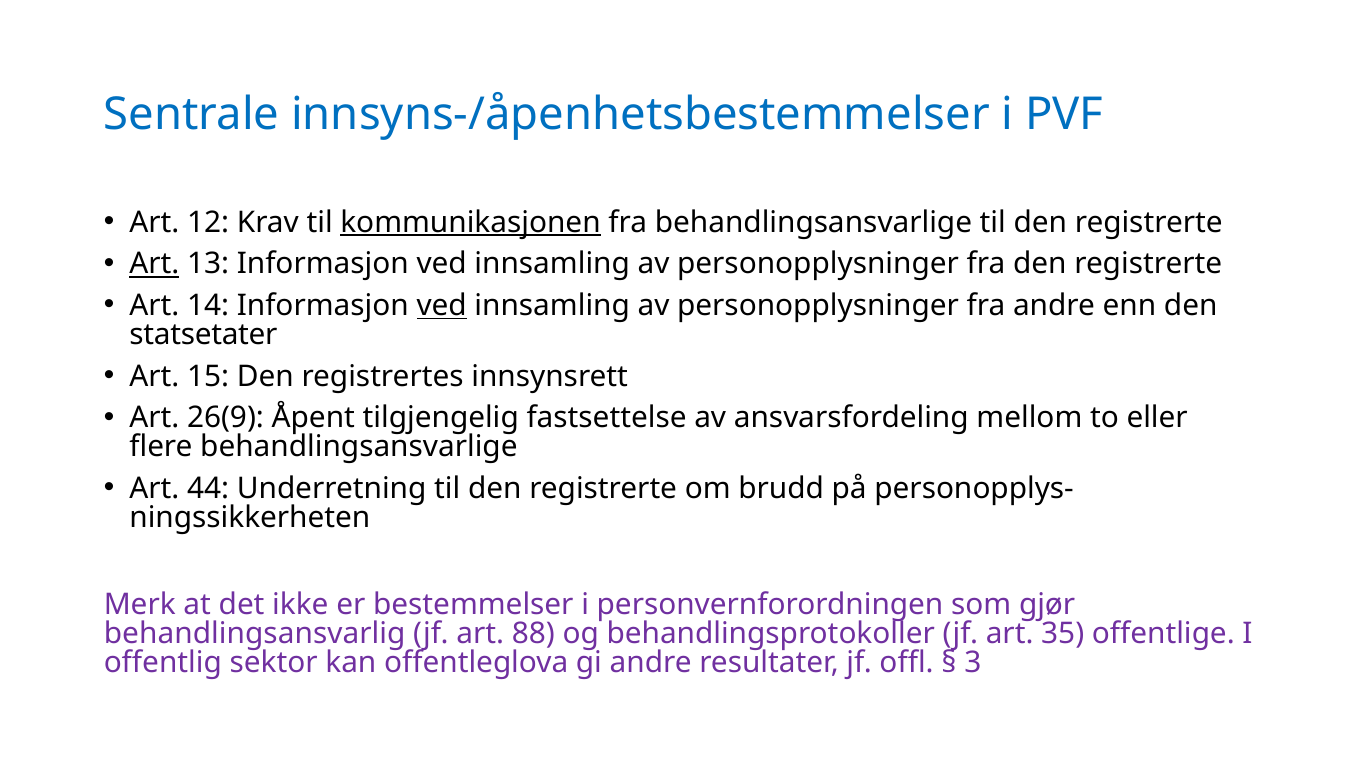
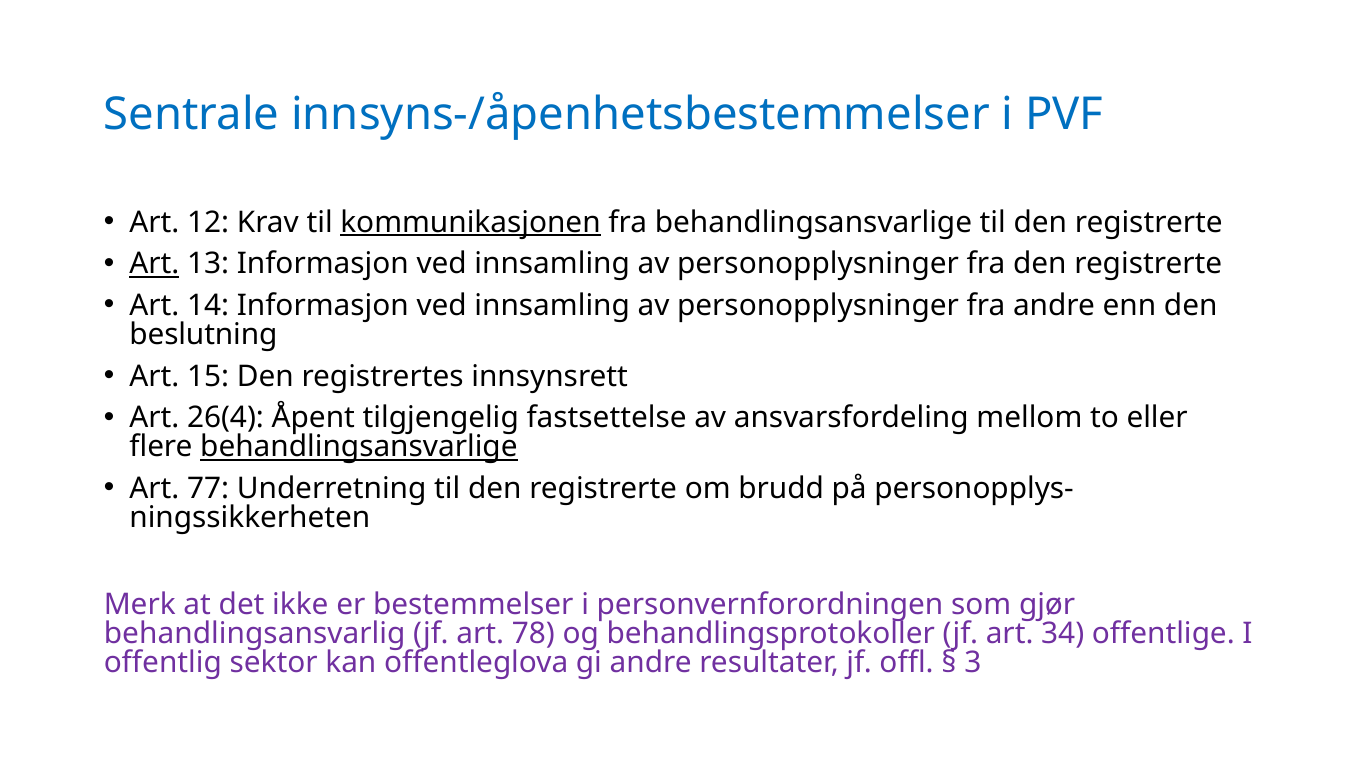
ved at (442, 306) underline: present -> none
statsetater: statsetater -> beslutning
26(9: 26(9 -> 26(4
behandlingsansvarlige at (359, 447) underline: none -> present
44: 44 -> 77
88: 88 -> 78
35: 35 -> 34
